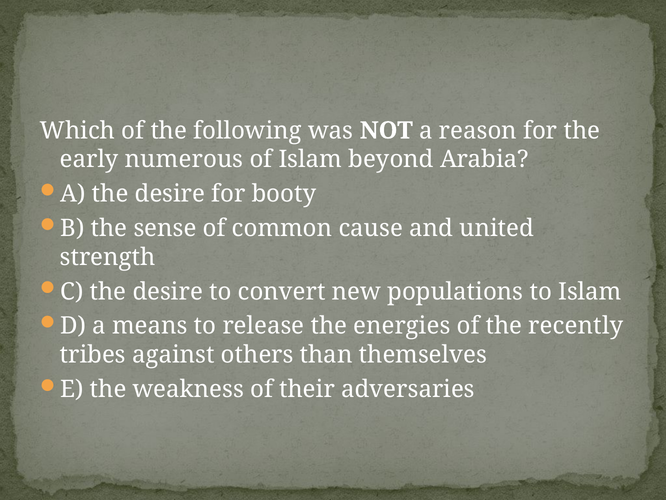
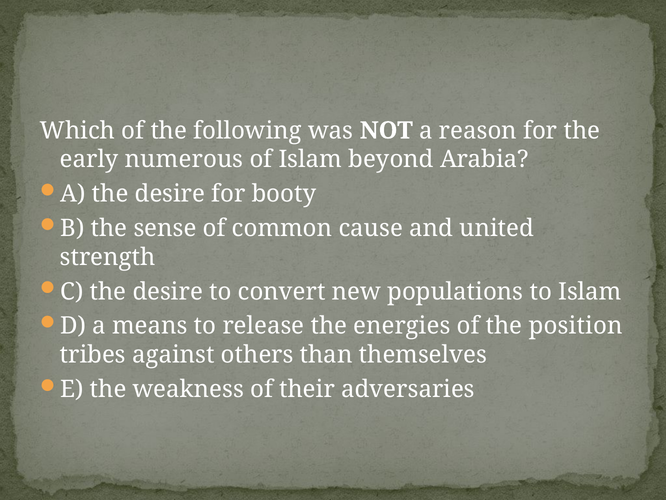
recently: recently -> position
